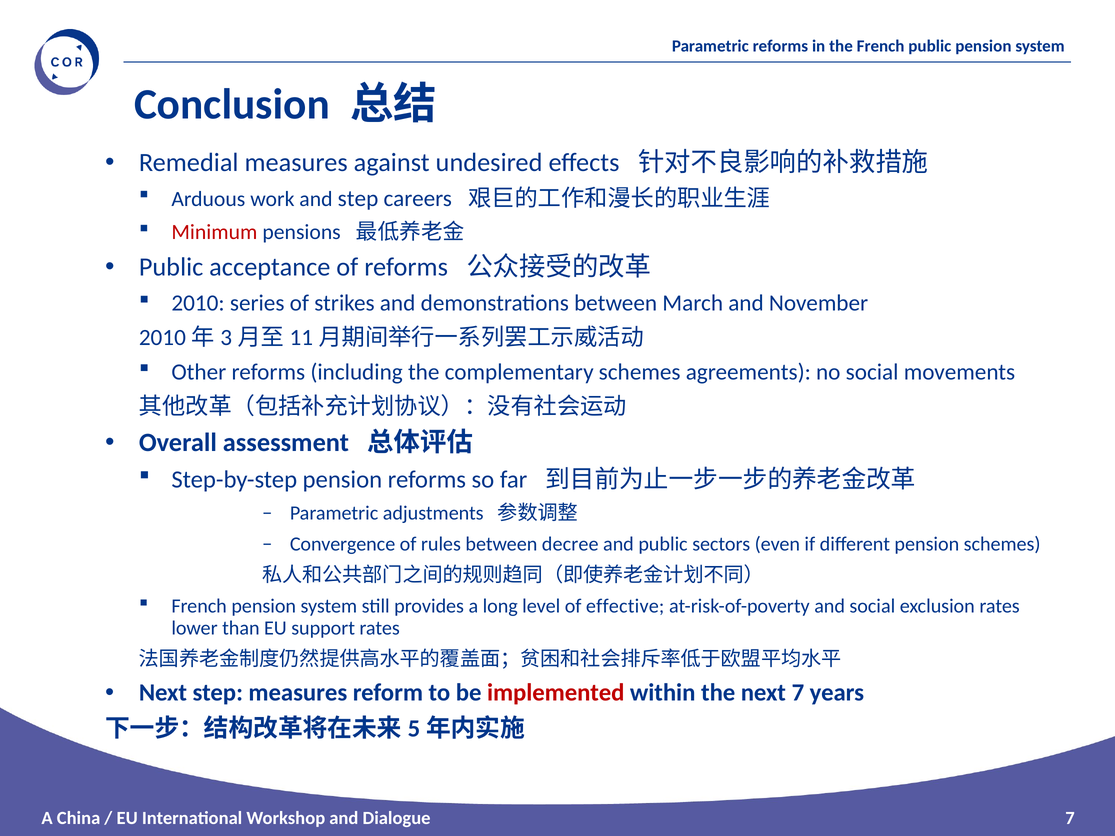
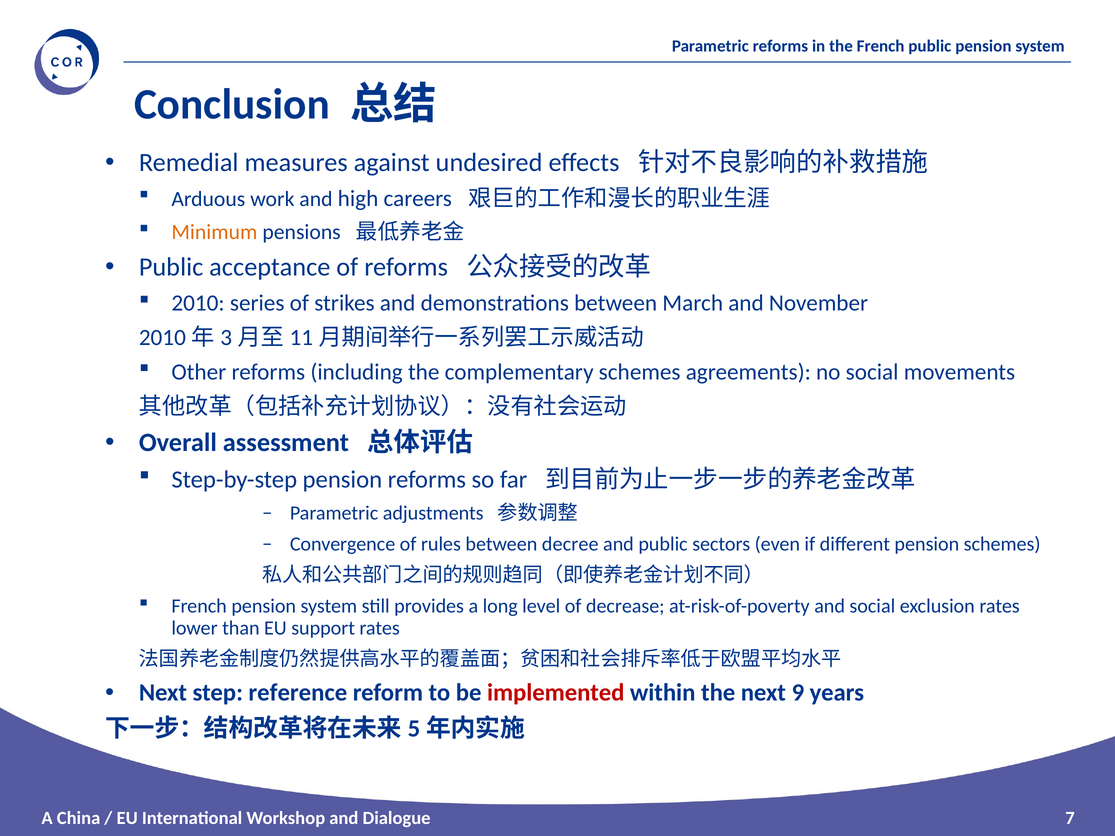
and step: step -> high
Minimum colour: red -> orange
effective: effective -> decrease
step measures: measures -> reference
next 7: 7 -> 9
